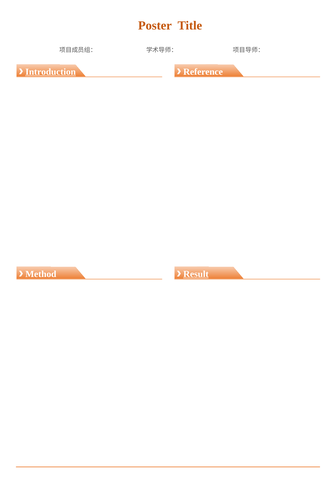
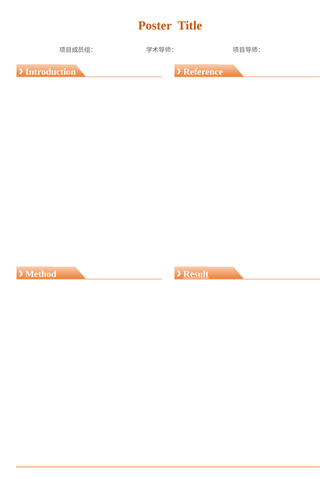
Introduction underline: present -> none
